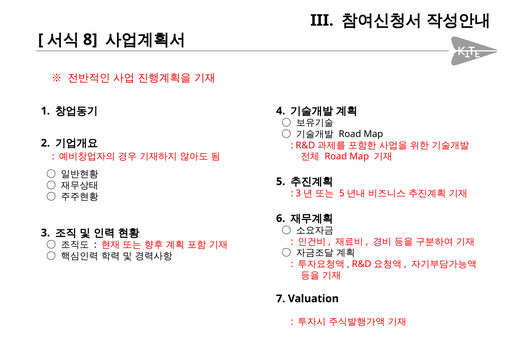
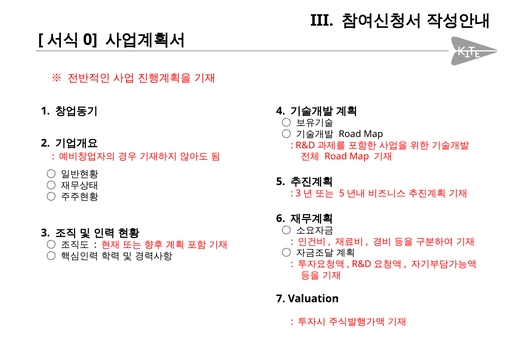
8: 8 -> 0
